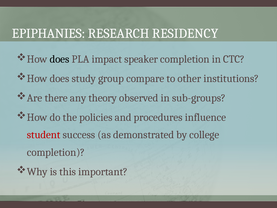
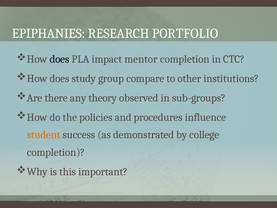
RESIDENCY: RESIDENCY -> PORTFOLIO
speaker: speaker -> mentor
student colour: red -> orange
